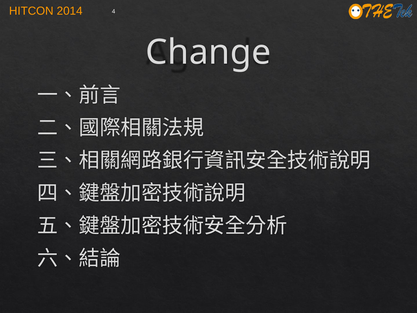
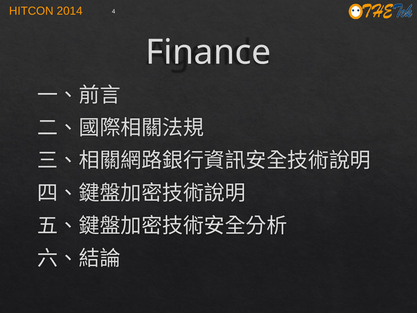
Change: Change -> Finance
